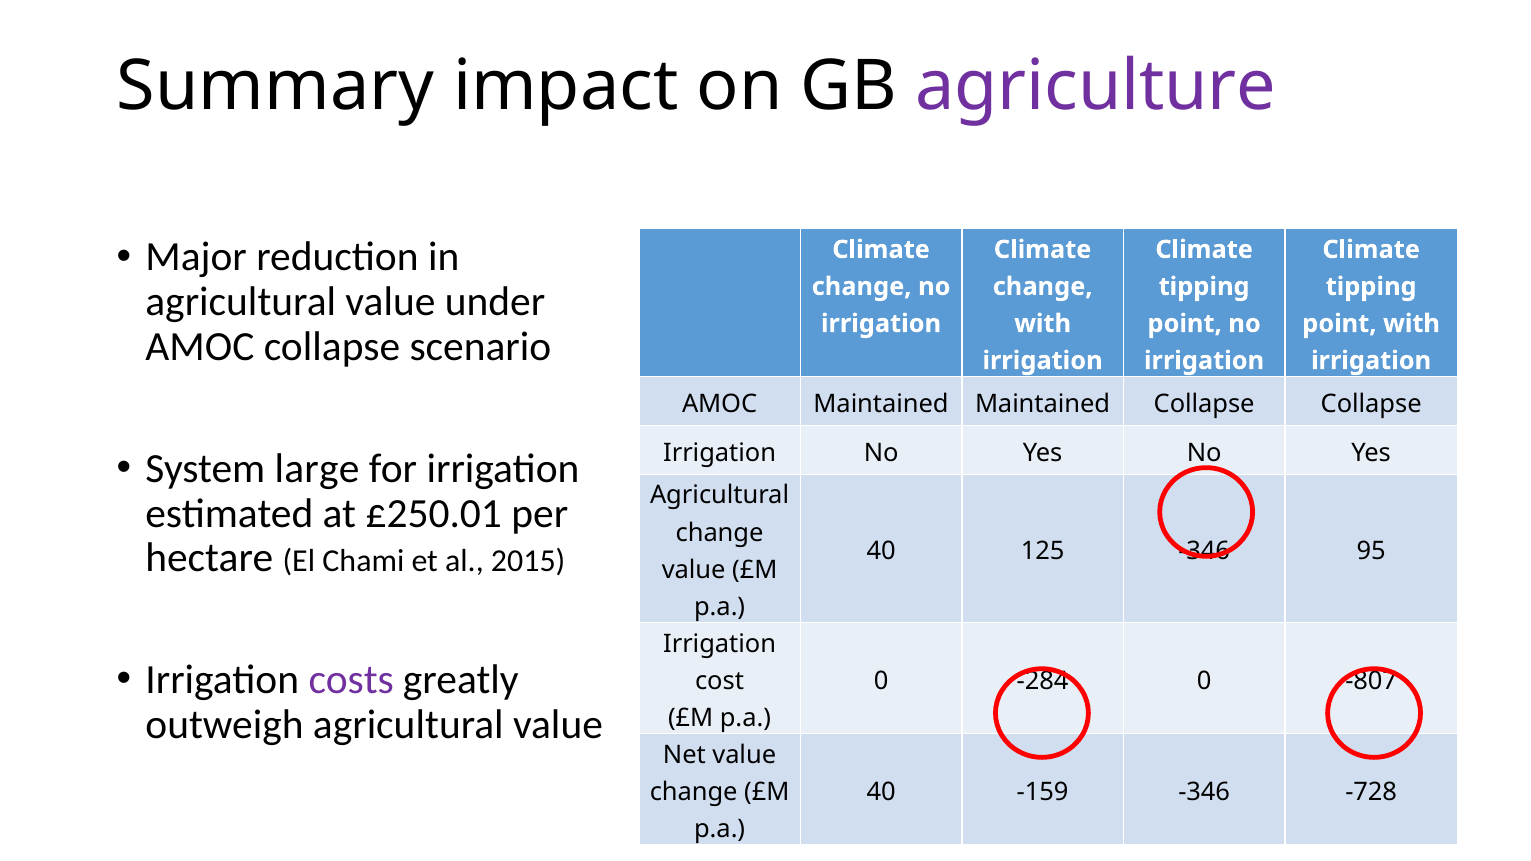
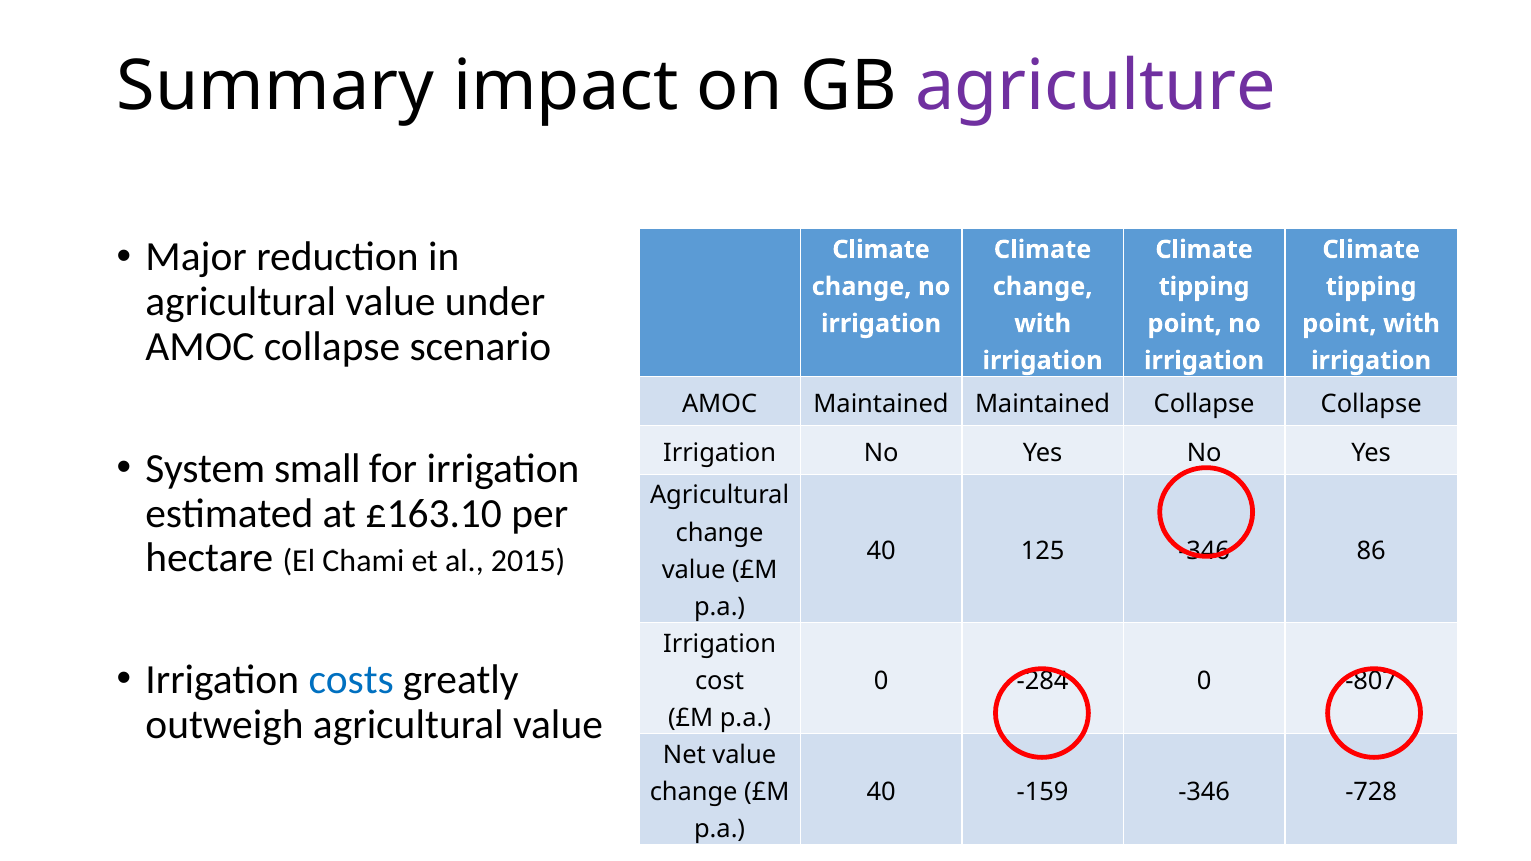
large: large -> small
£250.01: £250.01 -> £163.10
95: 95 -> 86
costs colour: purple -> blue
